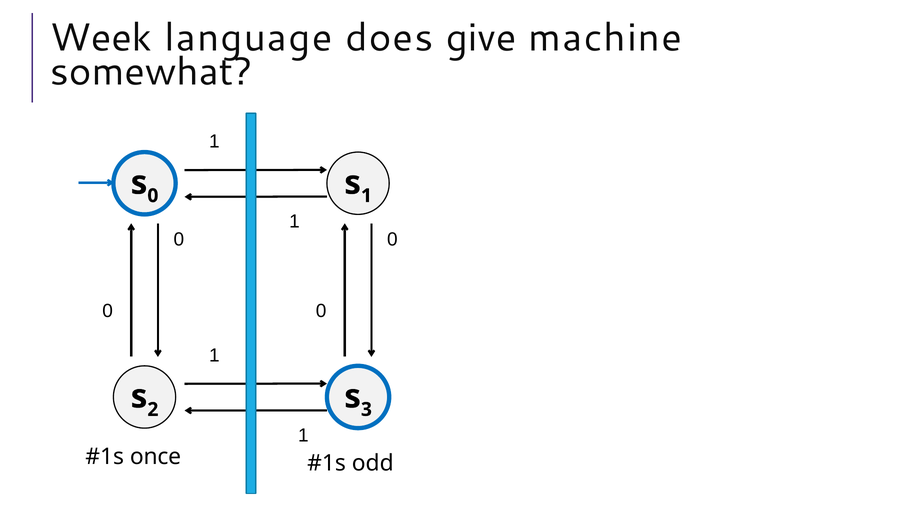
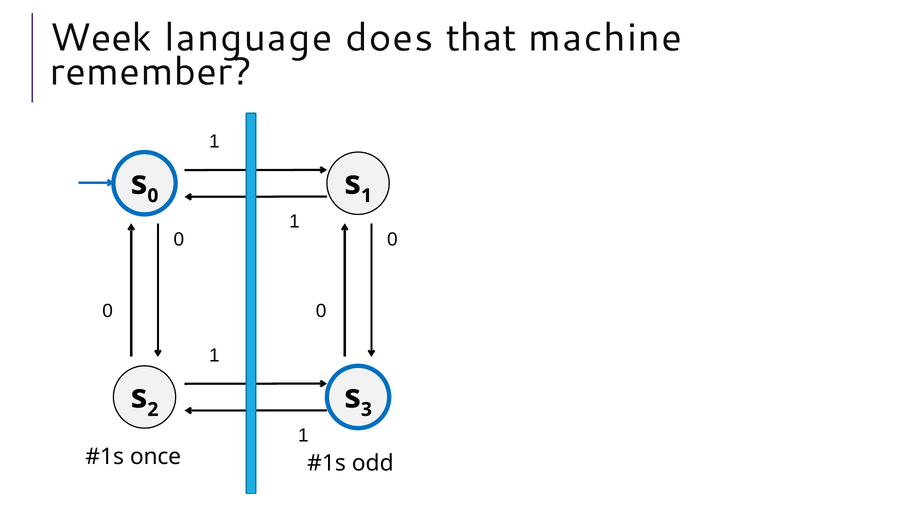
give: give -> that
somewhat: somewhat -> remember
